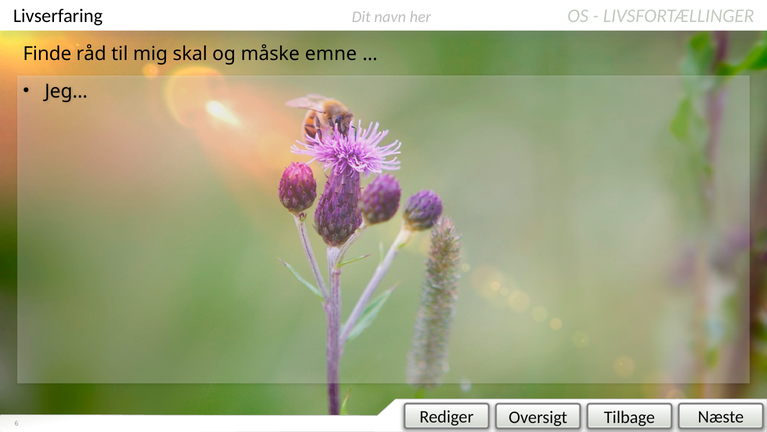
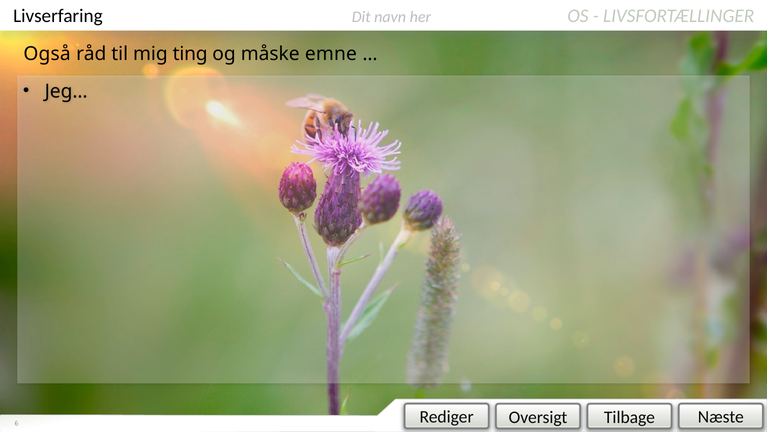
Finde: Finde -> Også
skal: skal -> ting
